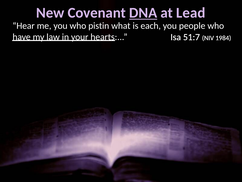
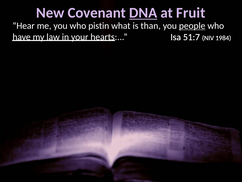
Lead: Lead -> Fruit
each: each -> than
people underline: none -> present
